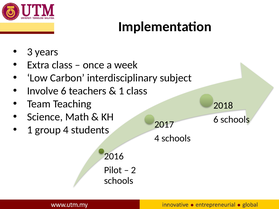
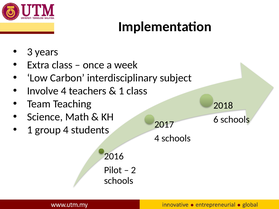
Involve 6: 6 -> 4
